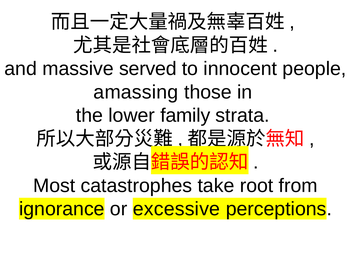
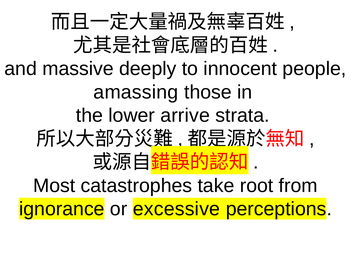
served: served -> deeply
family: family -> arrive
